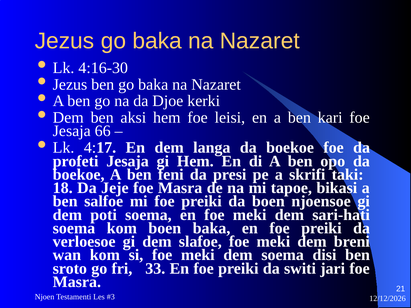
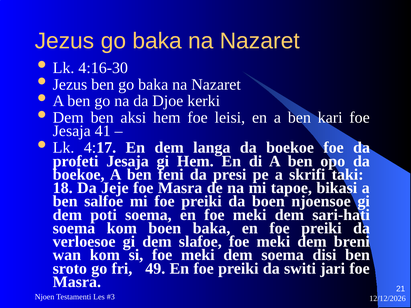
66: 66 -> 41
33: 33 -> 49
